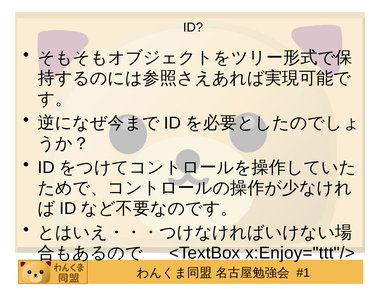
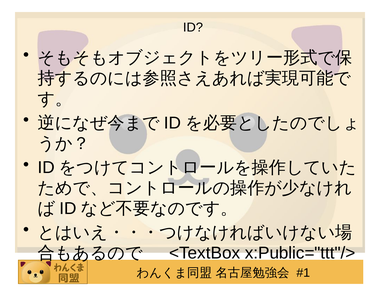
x:Enjoy="ttt"/>: x:Enjoy="ttt"/> -> x:Public="ttt"/>
